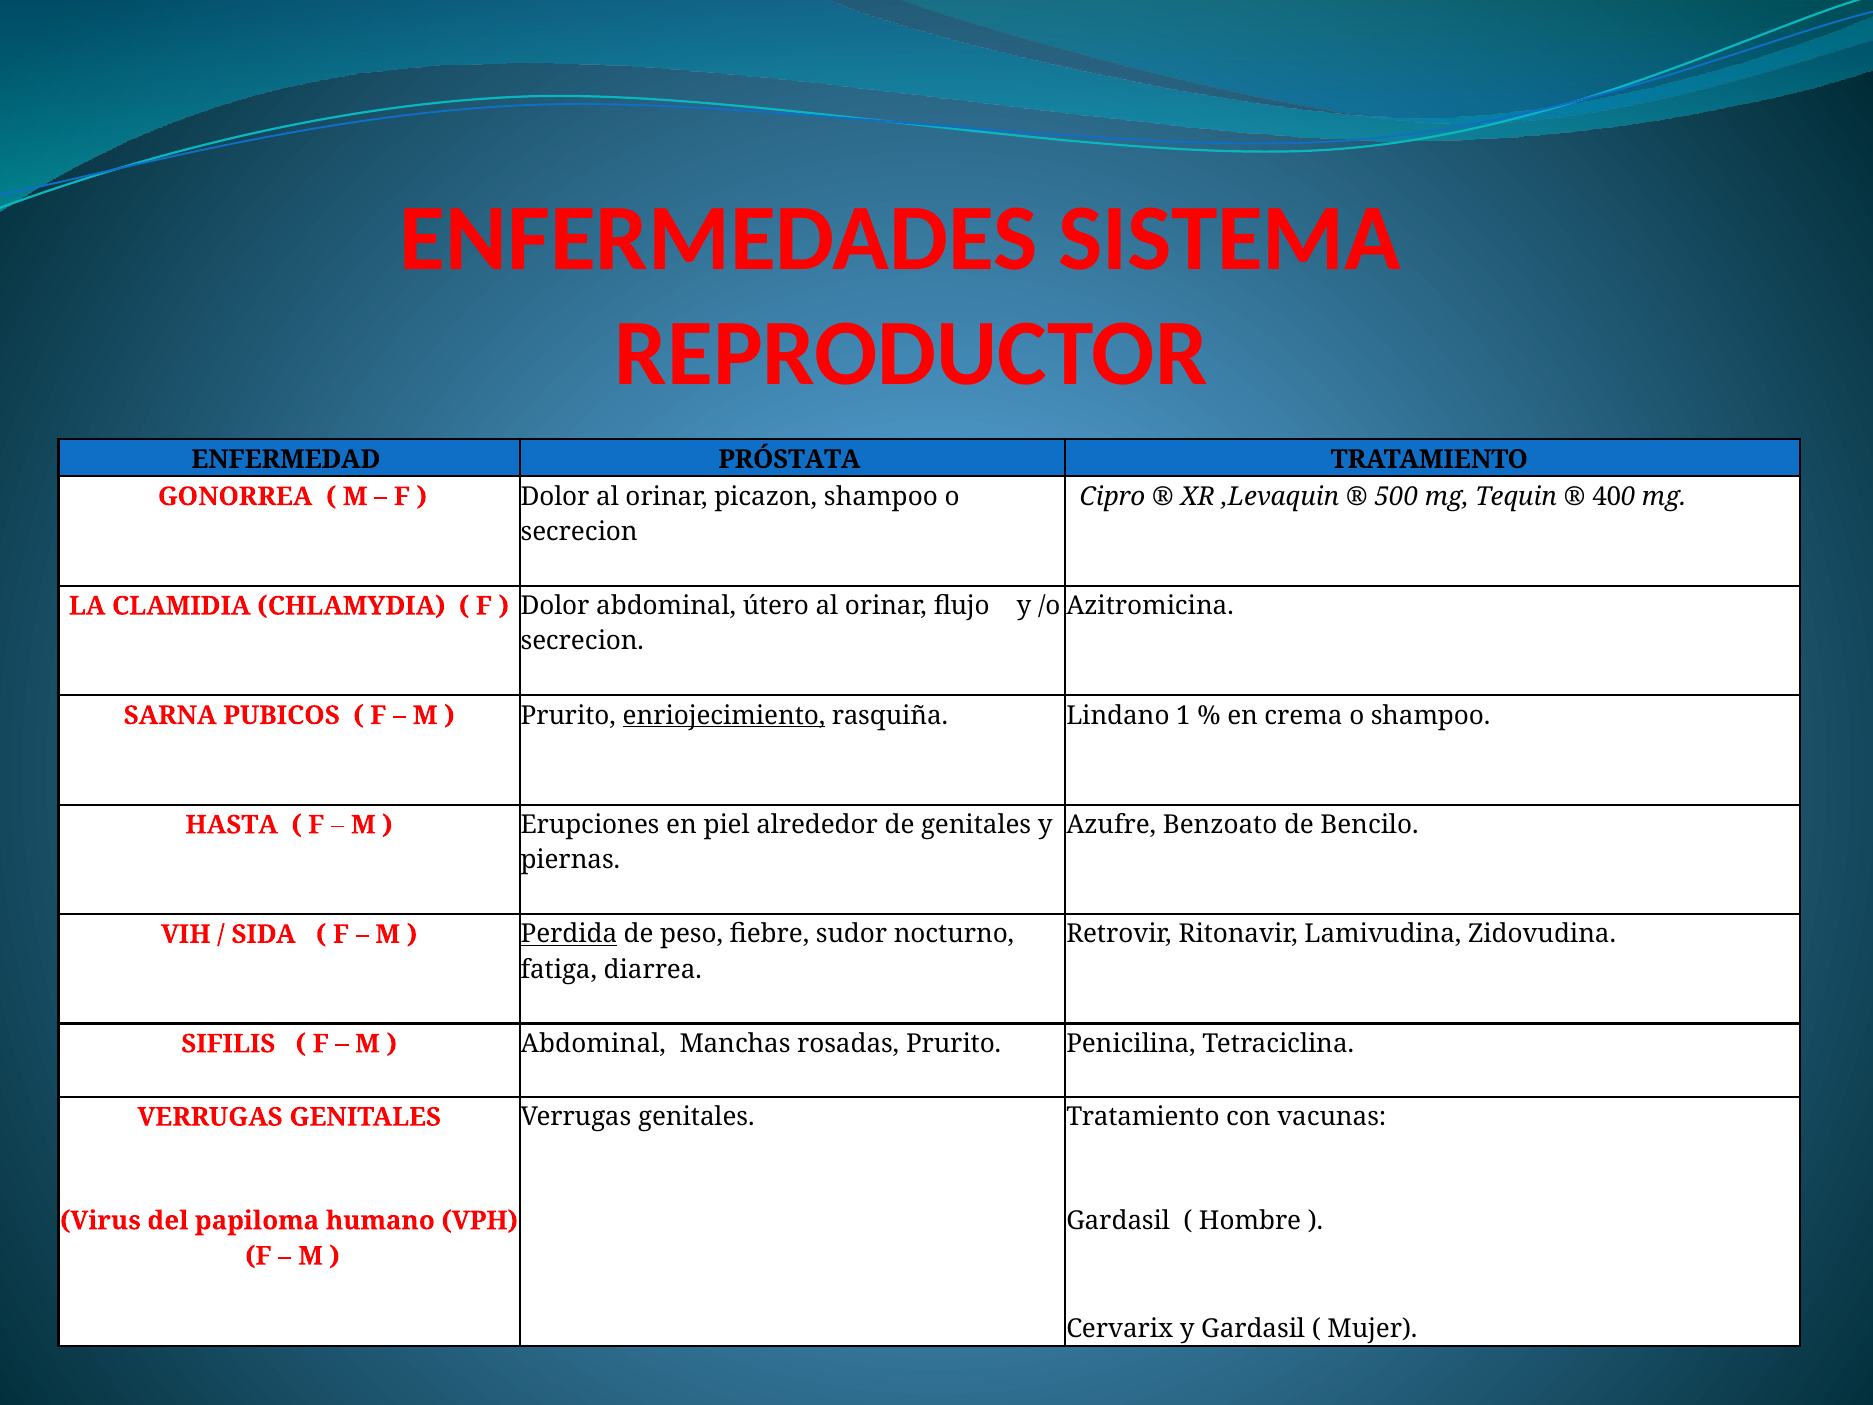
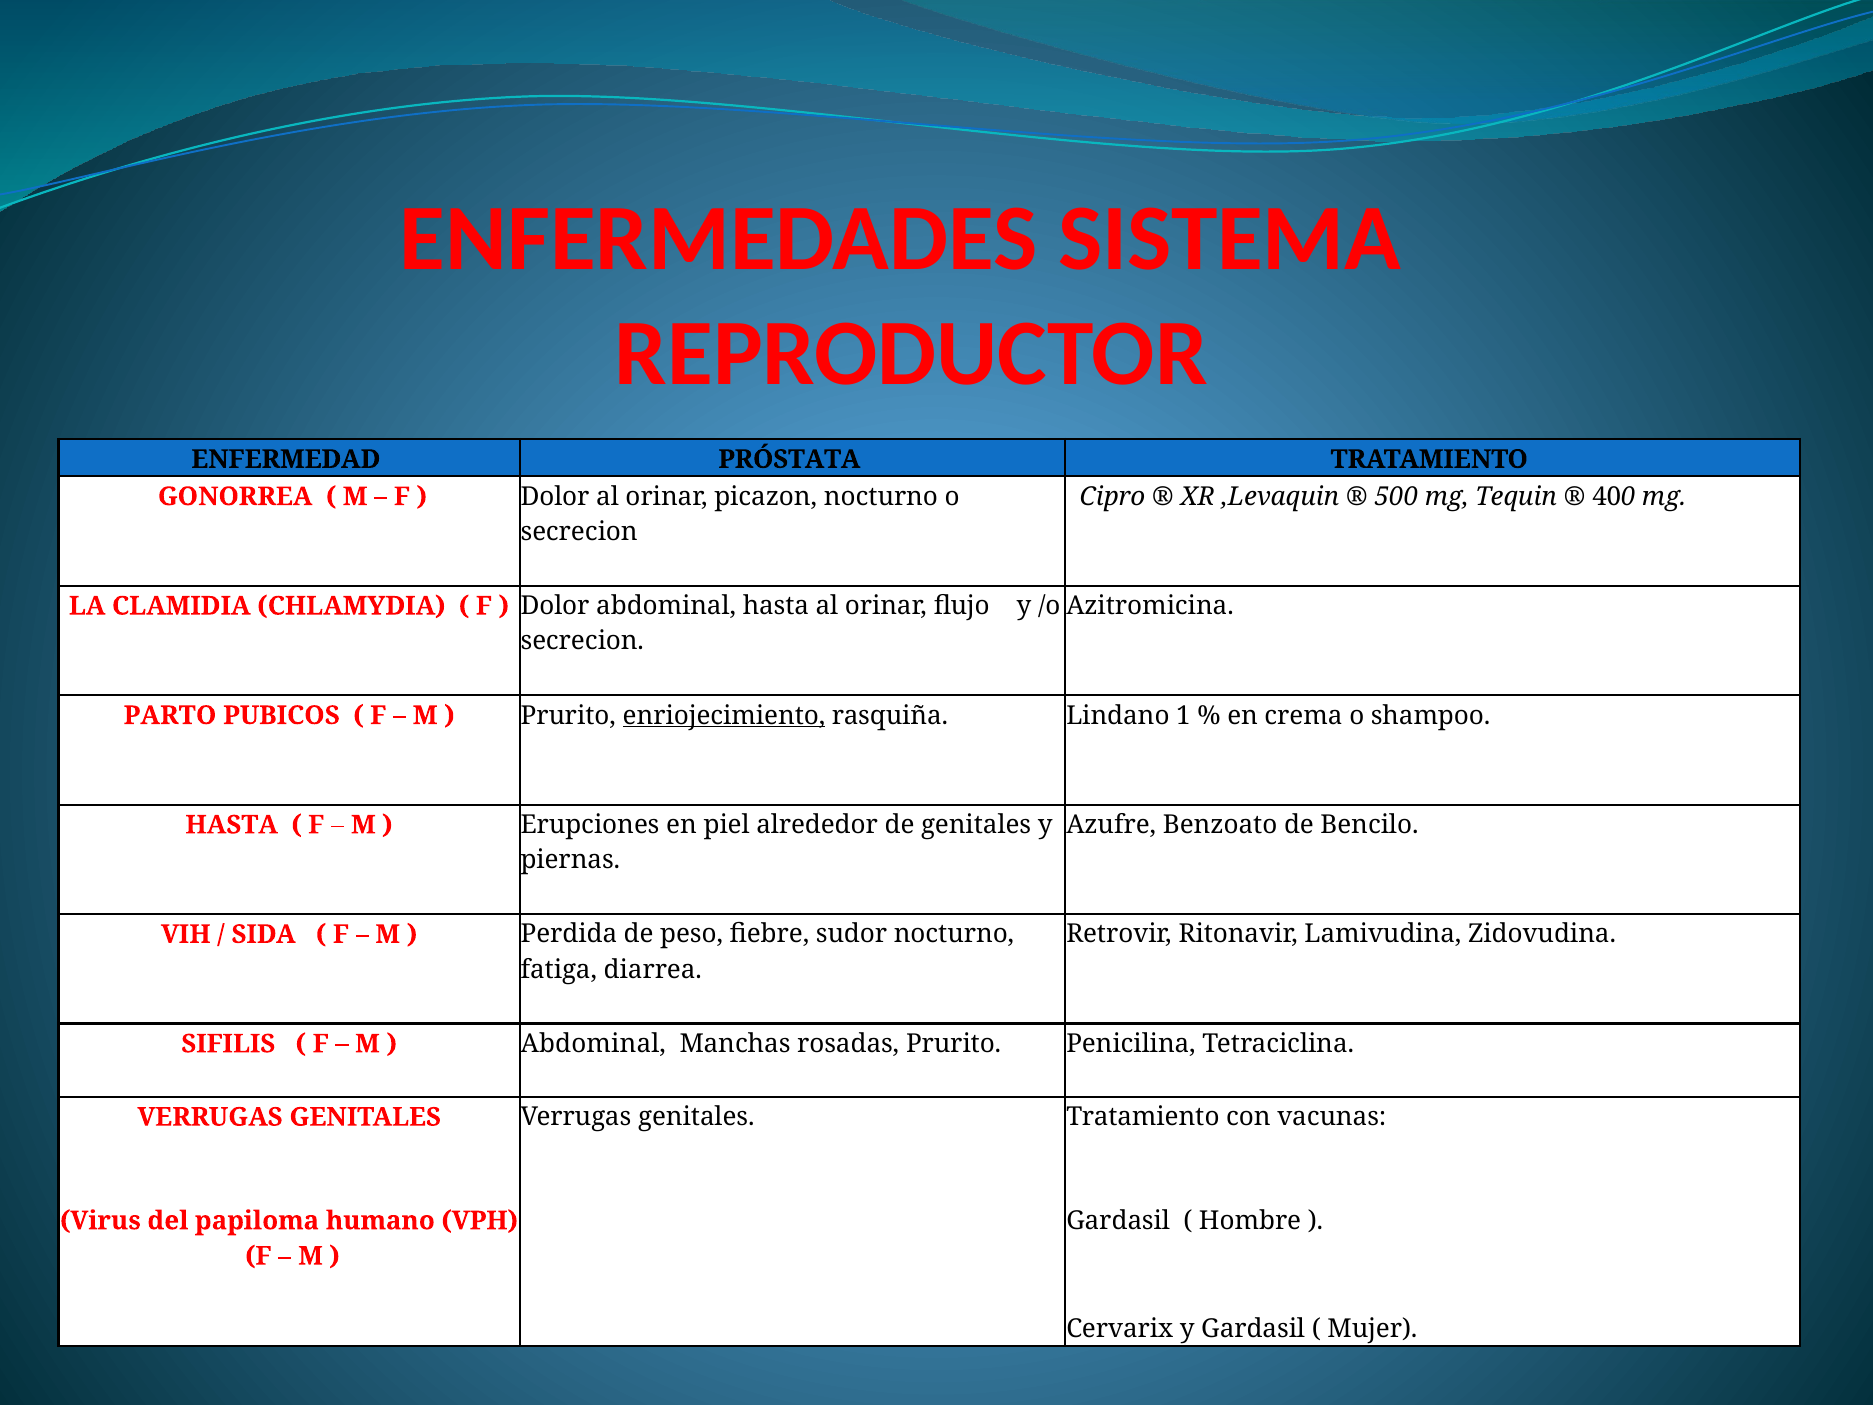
picazon shampoo: shampoo -> nocturno
abdominal útero: útero -> hasta
SARNA: SARNA -> PARTO
Perdida underline: present -> none
